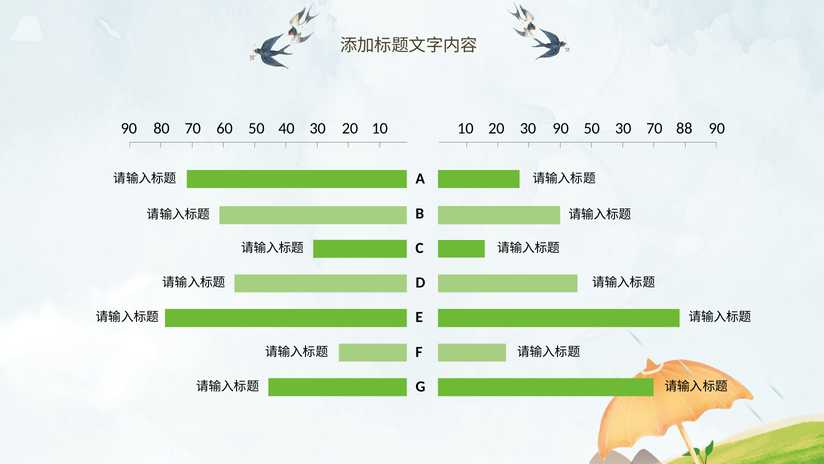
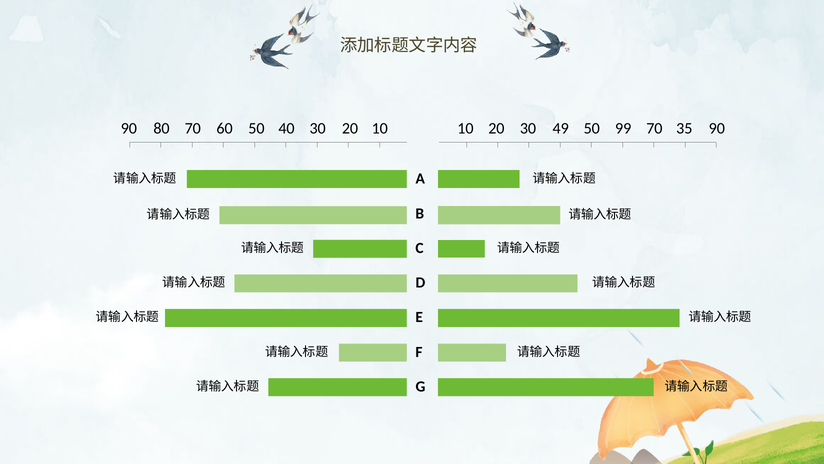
30 90: 90 -> 49
50 30: 30 -> 99
88: 88 -> 35
